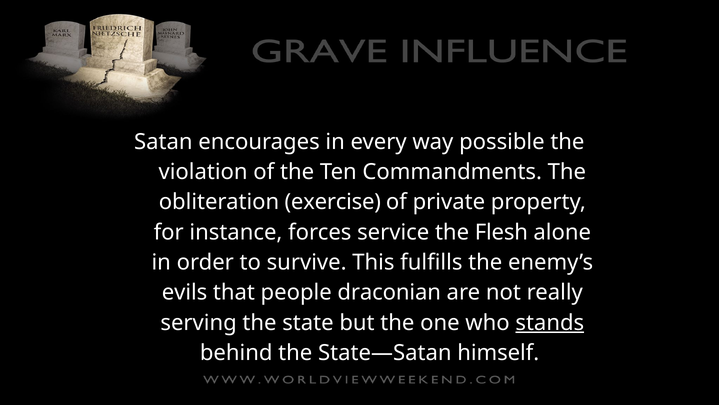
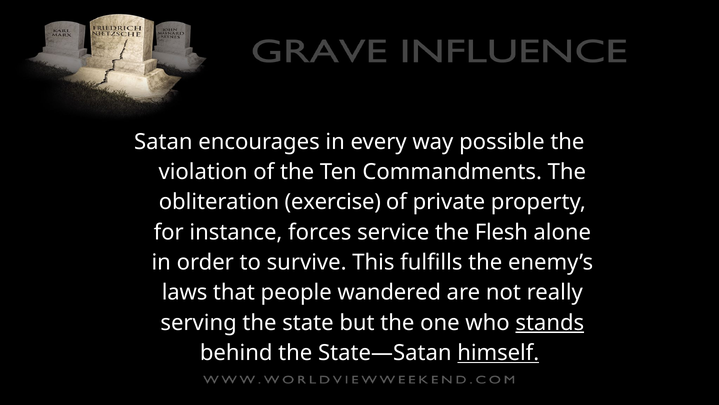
evils: evils -> laws
draconian: draconian -> wandered
himself underline: none -> present
